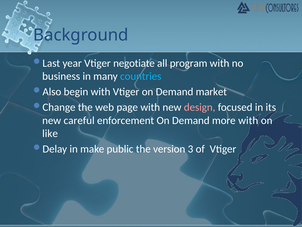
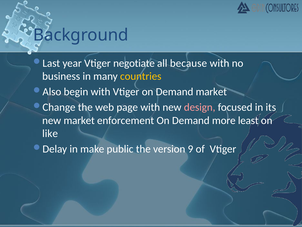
program: program -> because
countries colour: light blue -> yellow
new careful: careful -> market
more with: with -> least
3: 3 -> 9
